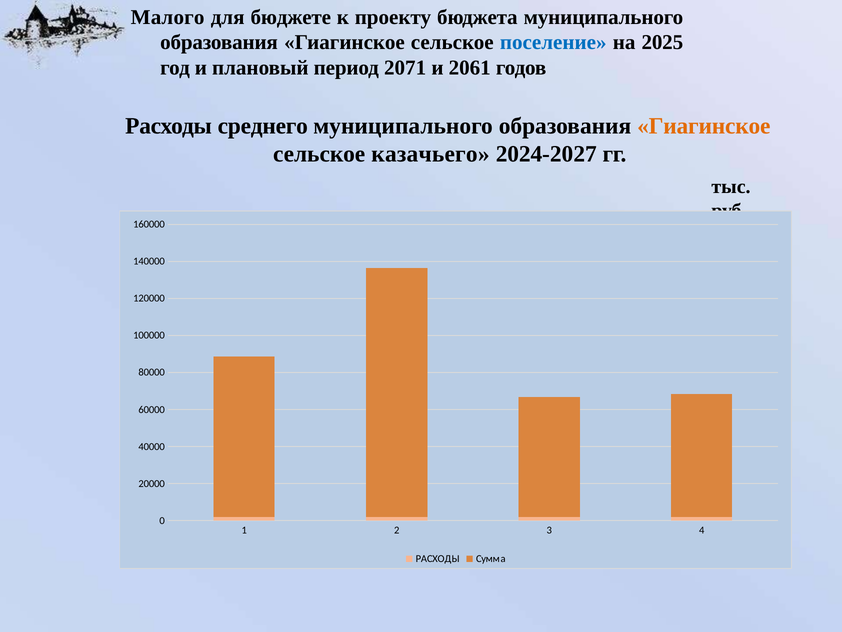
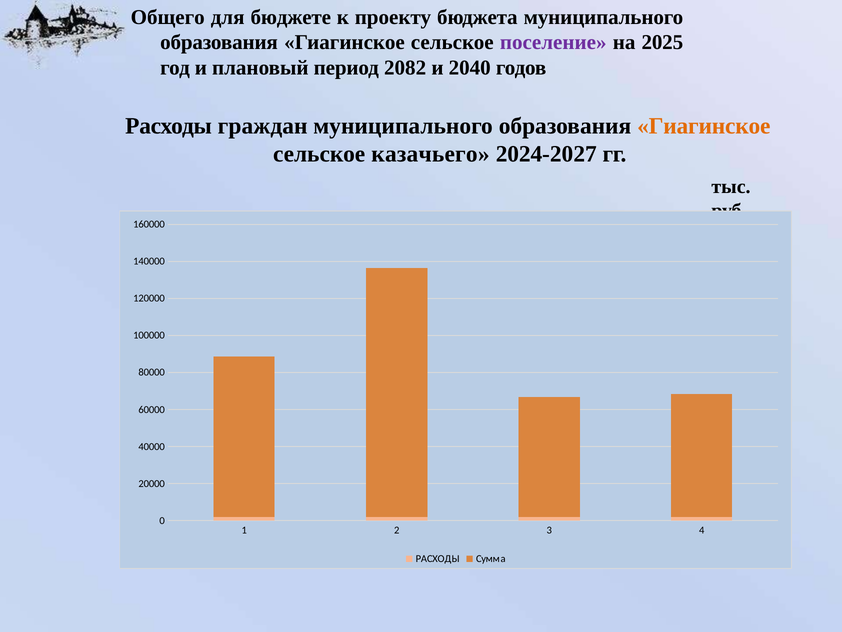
Малого: Малого -> Общего
поселение colour: blue -> purple
2071: 2071 -> 2082
2061: 2061 -> 2040
среднего: среднего -> граждан
